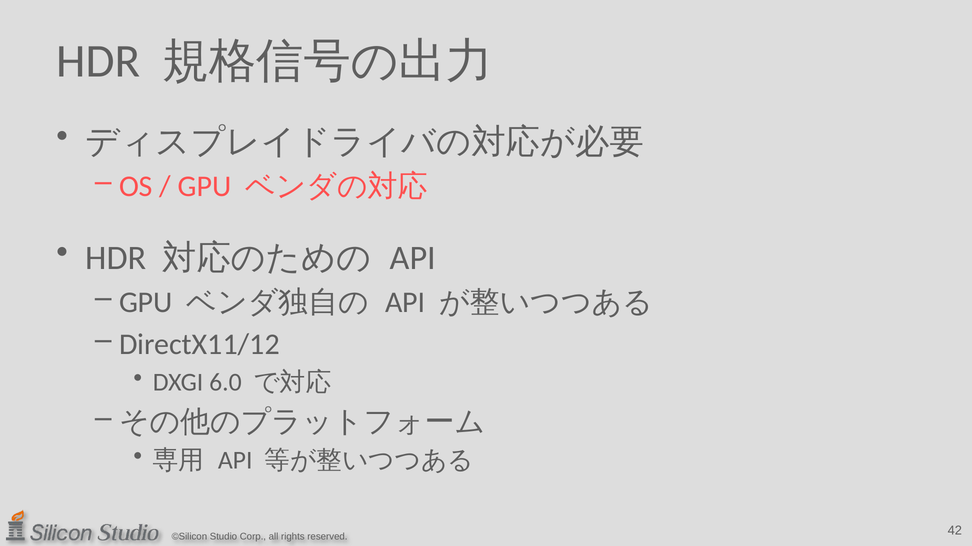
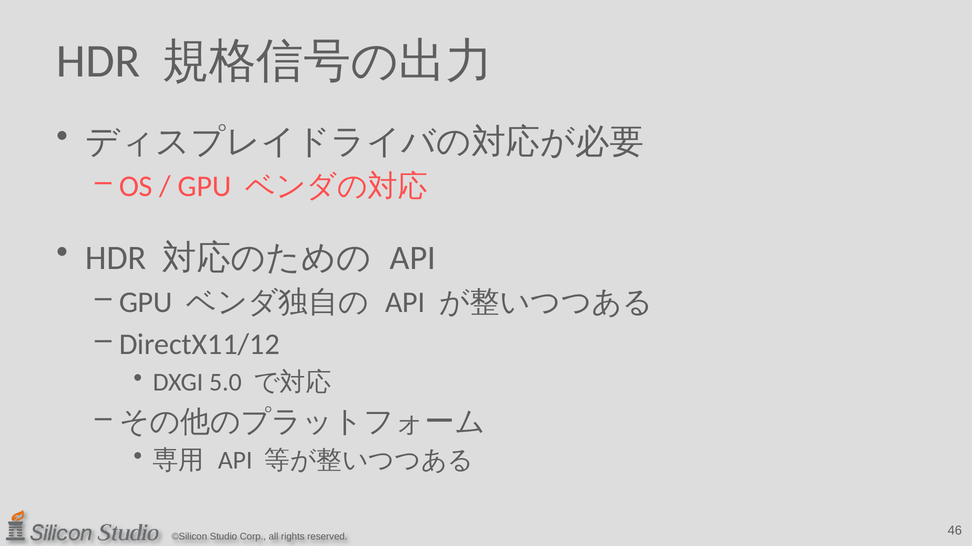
6.0: 6.0 -> 5.0
42: 42 -> 46
